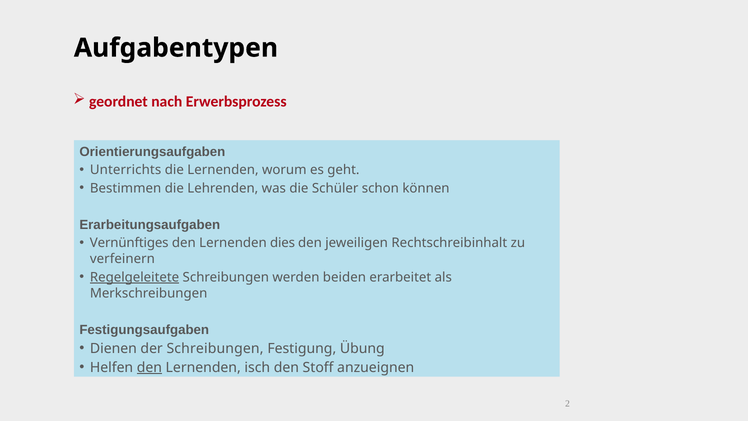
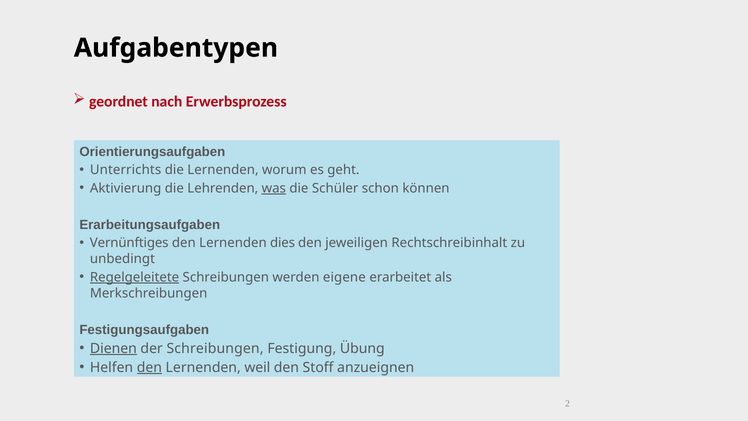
Bestimmen: Bestimmen -> Aktivierung
was underline: none -> present
verfeinern: verfeinern -> unbedingt
beiden: beiden -> eigene
Dienen underline: none -> present
isch: isch -> weil
